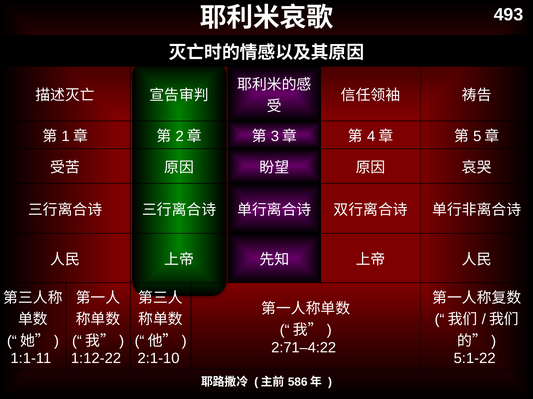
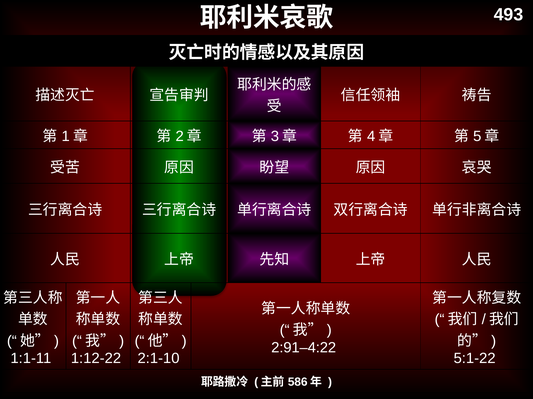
2:71–4:22: 2:71–4:22 -> 2:91–4:22
